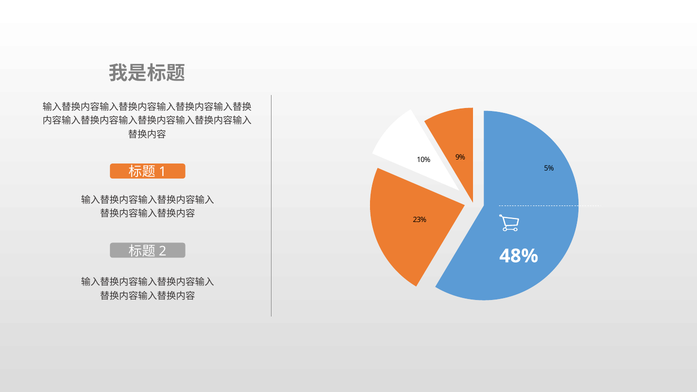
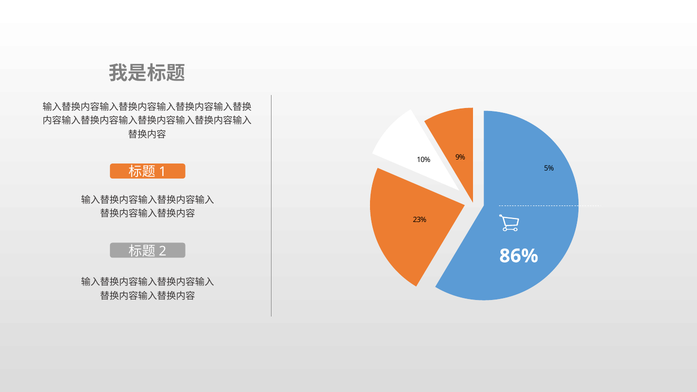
48%: 48% -> 86%
